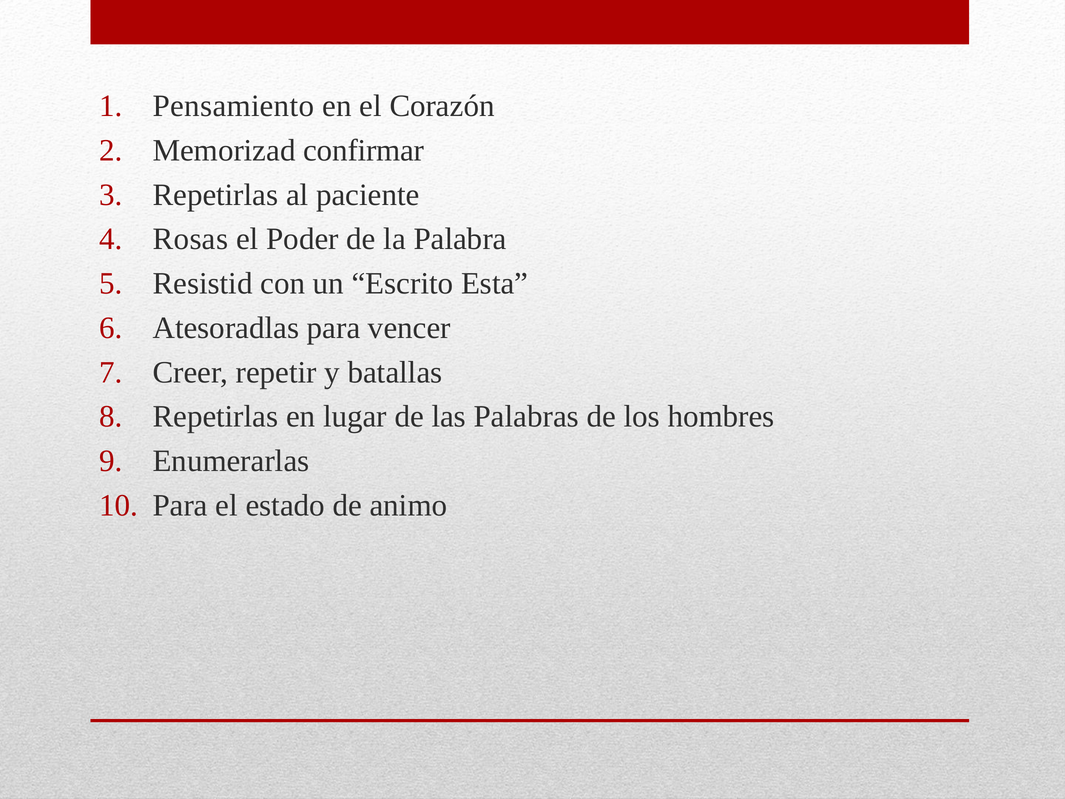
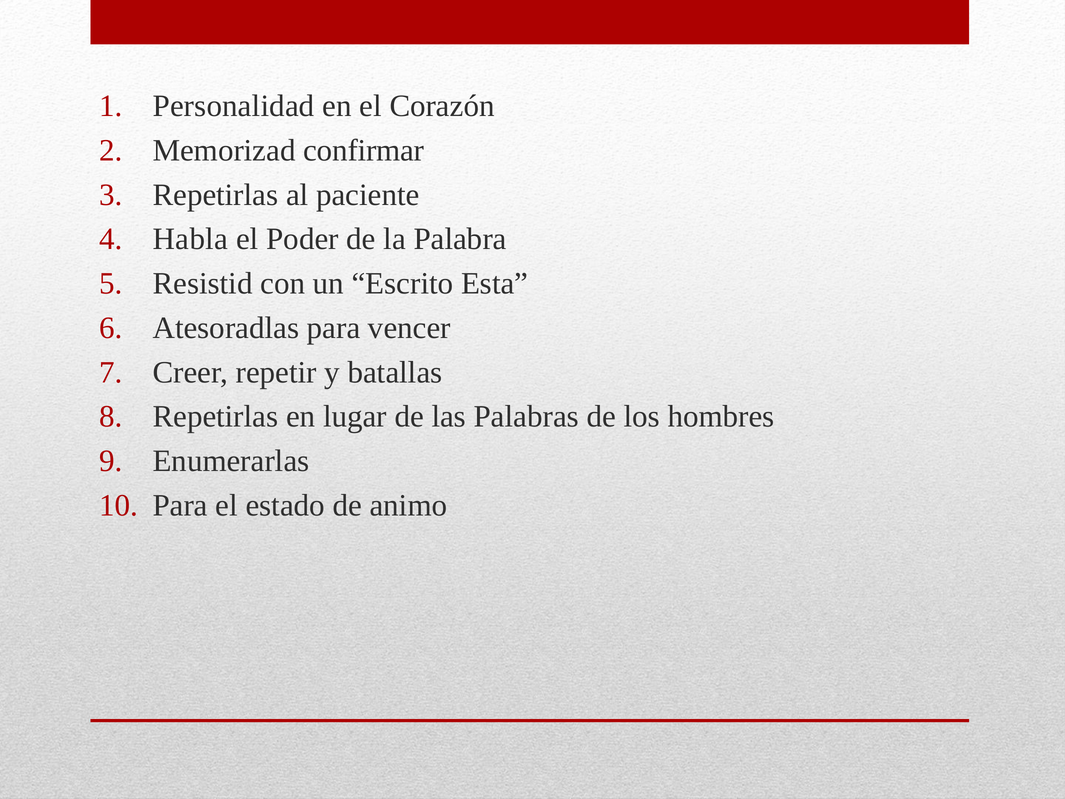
Pensamiento: Pensamiento -> Personalidad
Rosas: Rosas -> Habla
